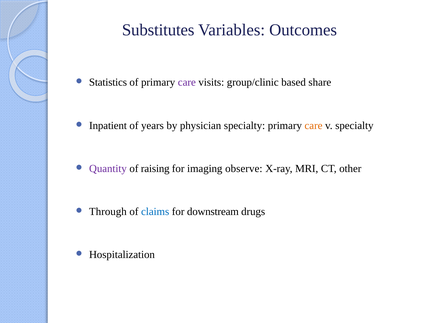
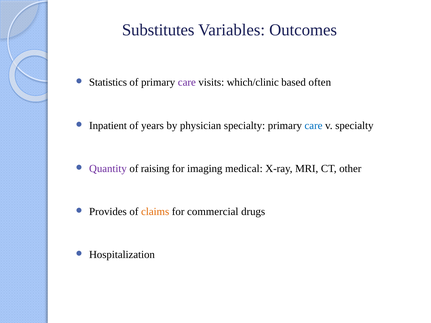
group/clinic: group/clinic -> which/clinic
share: share -> often
care at (314, 126) colour: orange -> blue
observe: observe -> medical
Through: Through -> Provides
claims colour: blue -> orange
downstream: downstream -> commercial
